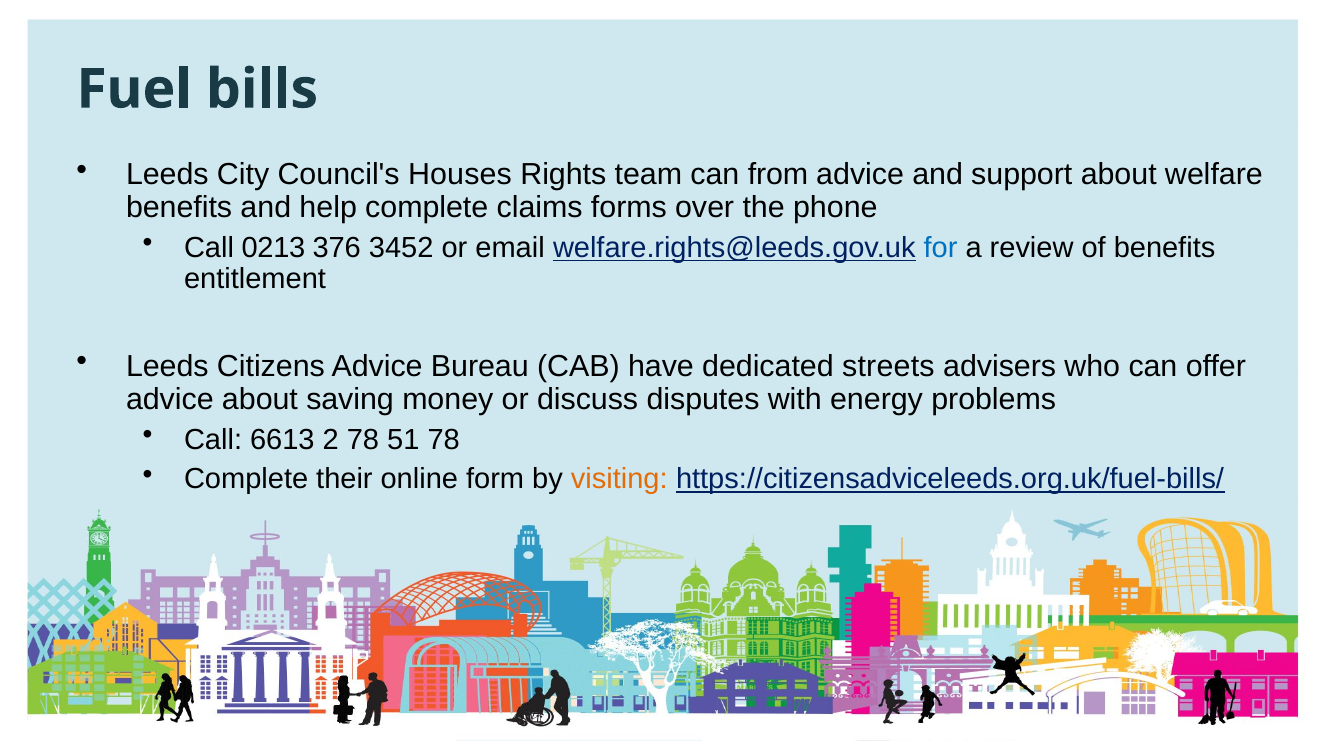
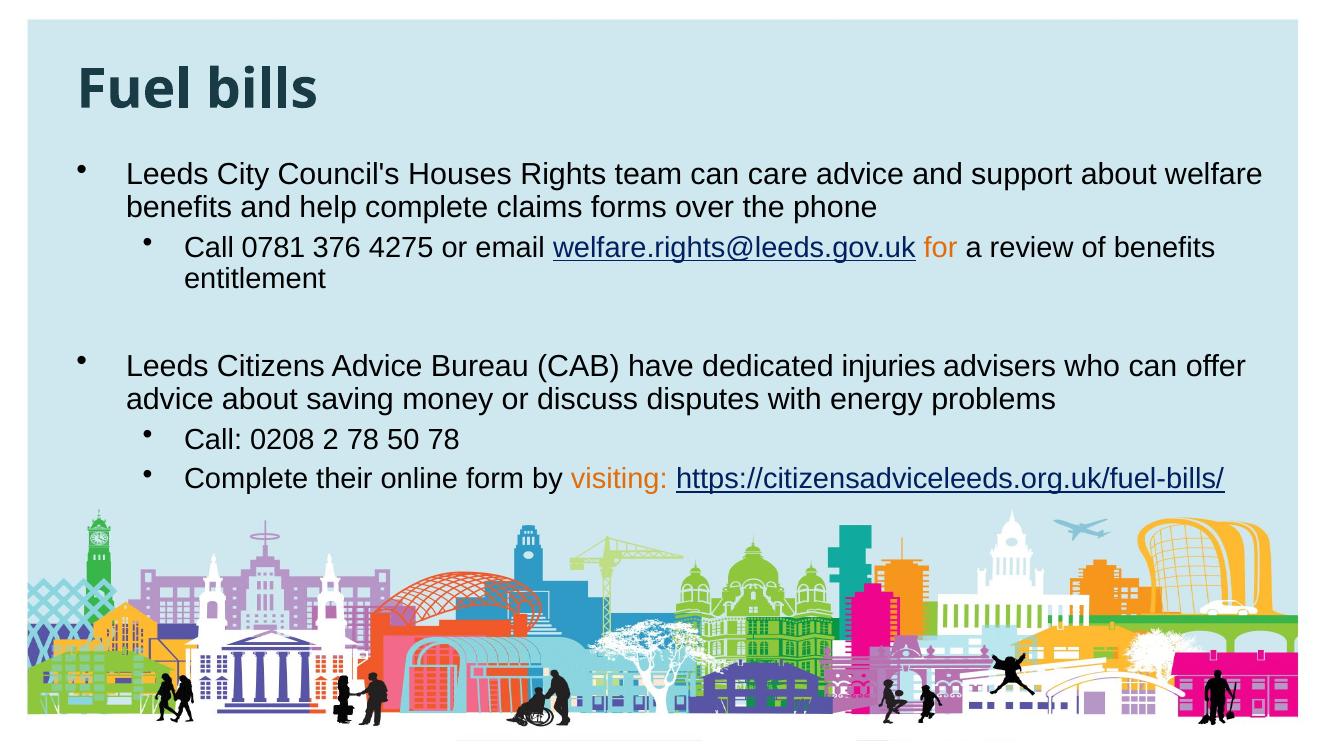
from: from -> care
0213: 0213 -> 0781
3452: 3452 -> 4275
for colour: blue -> orange
streets: streets -> injuries
6613: 6613 -> 0208
51: 51 -> 50
